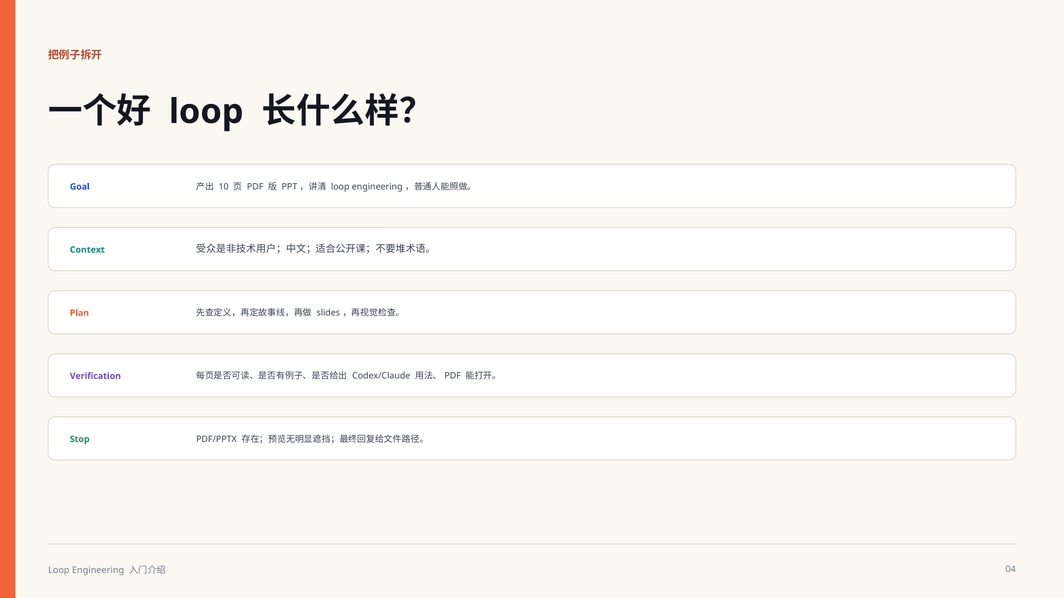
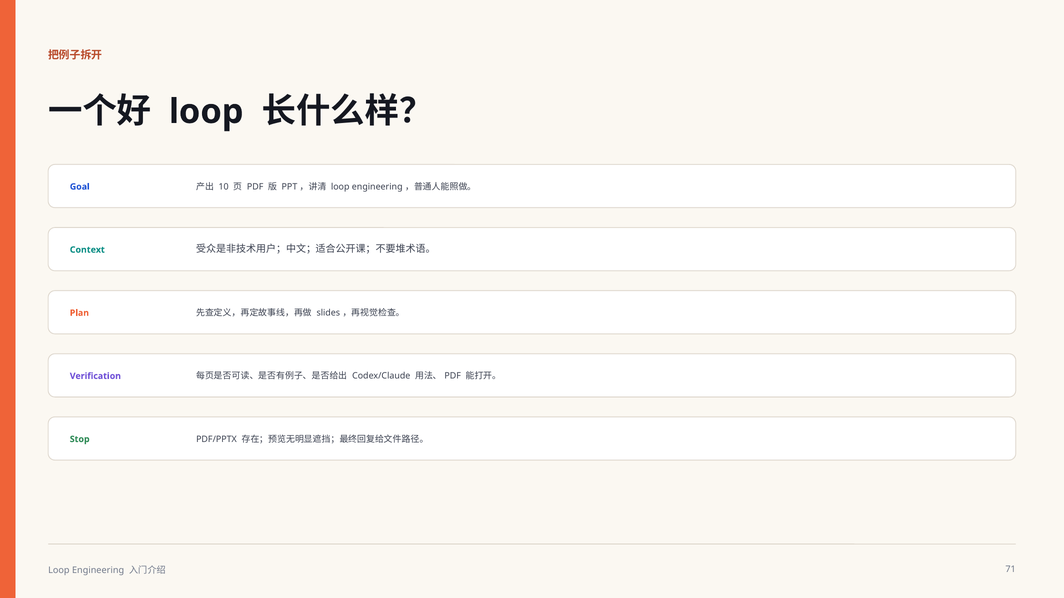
04: 04 -> 71
